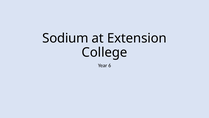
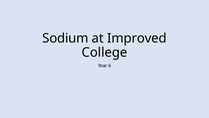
Extension: Extension -> Improved
